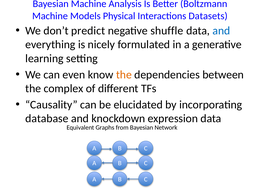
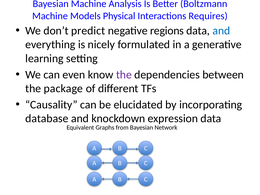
Datasets: Datasets -> Requires
shuffle: shuffle -> regions
the at (124, 75) colour: orange -> purple
complex: complex -> package
